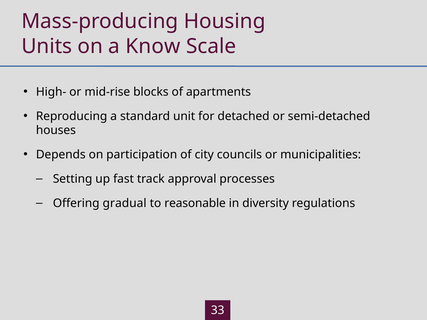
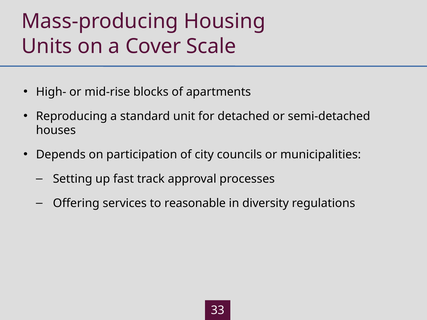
Know: Know -> Cover
gradual: gradual -> services
